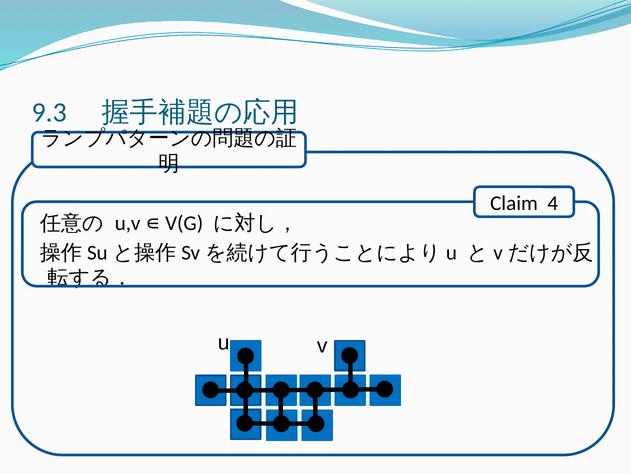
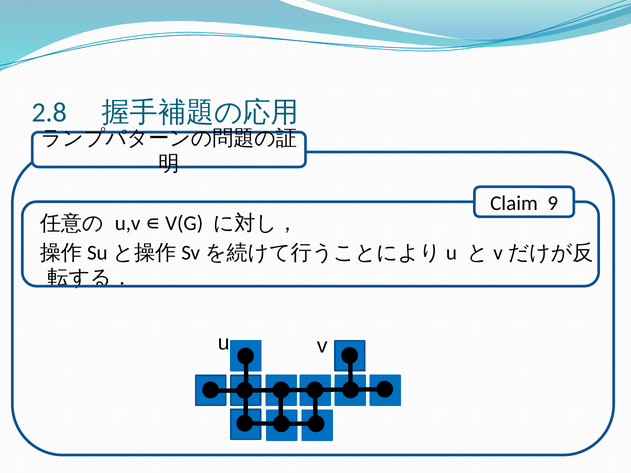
9.3: 9.3 -> 2.8
4: 4 -> 9
